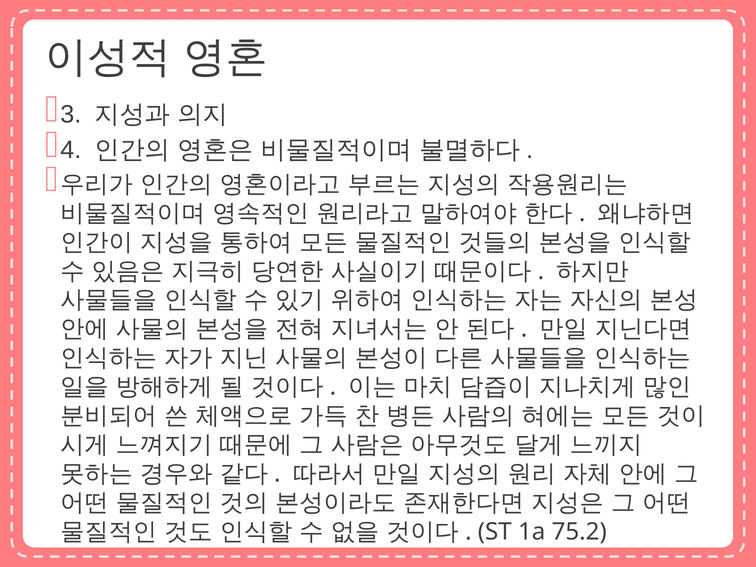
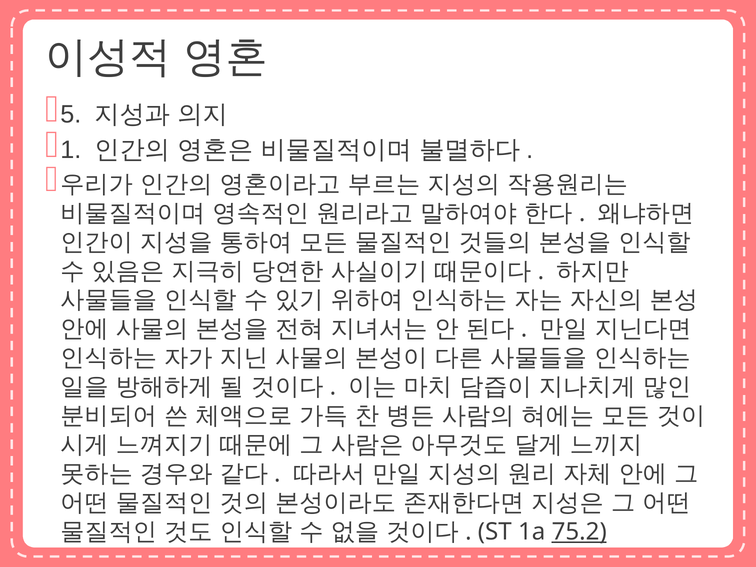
3: 3 -> 5
4: 4 -> 1
75.2 underline: none -> present
